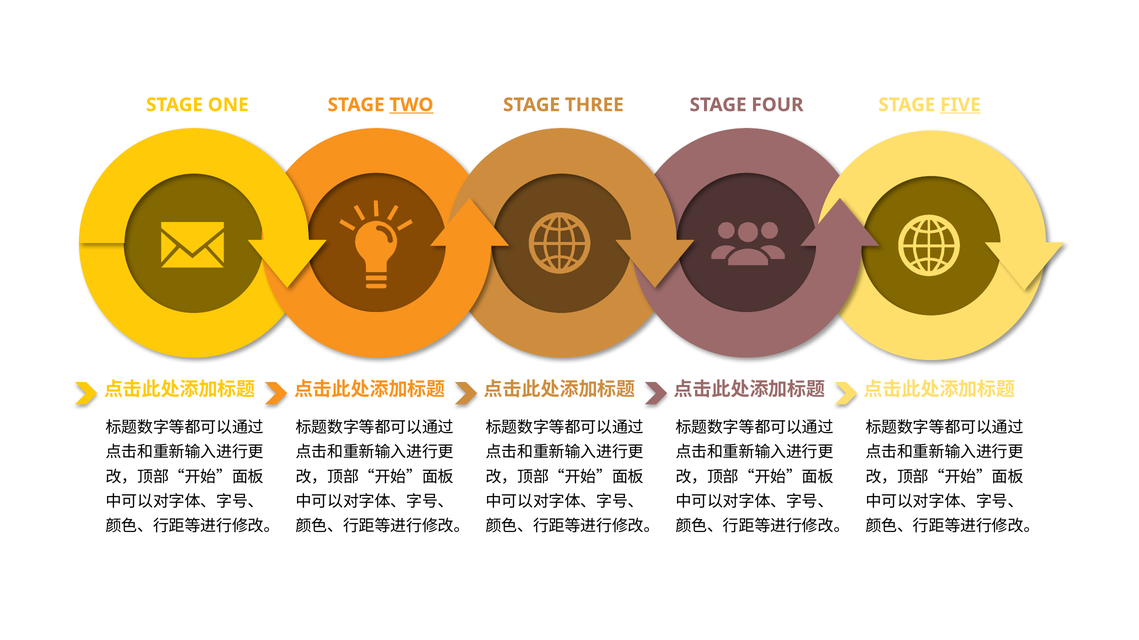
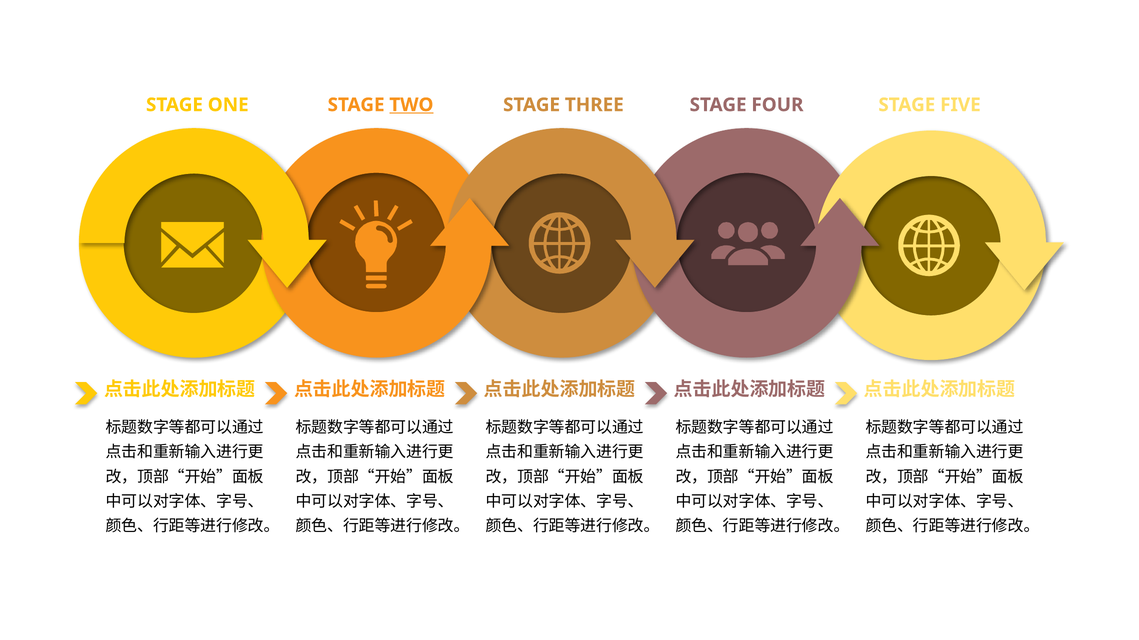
FIVE underline: present -> none
